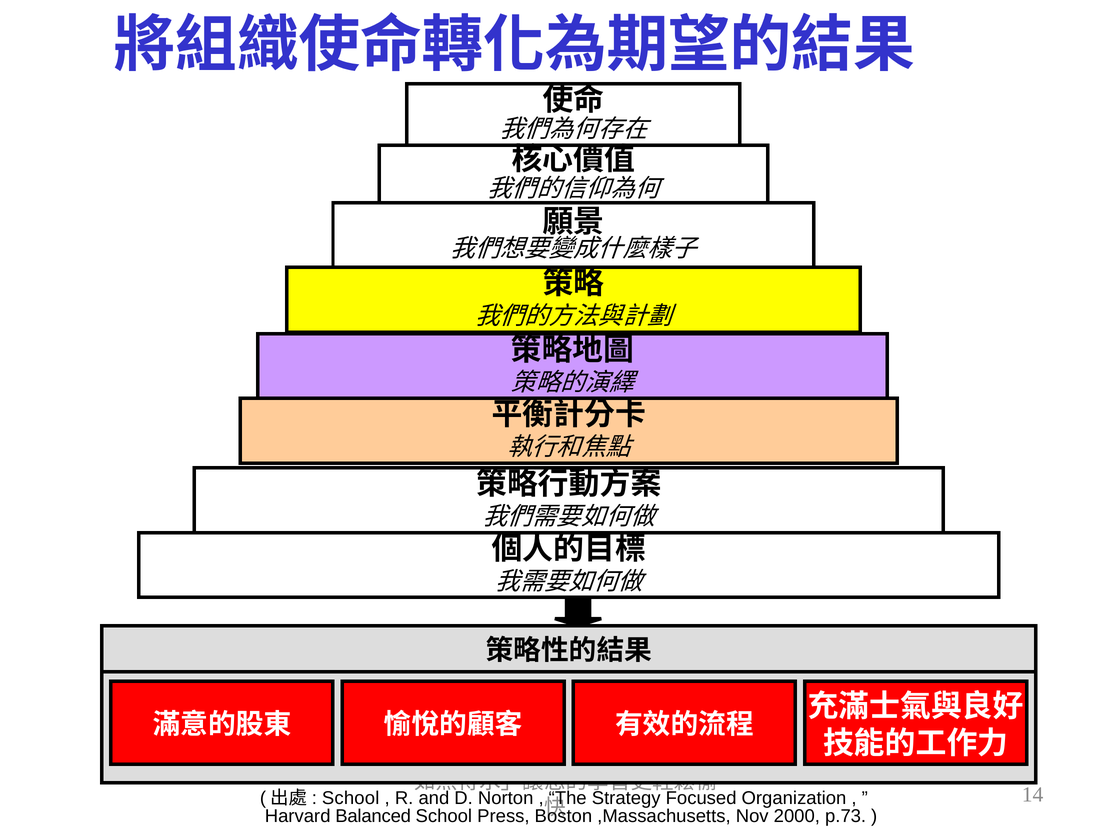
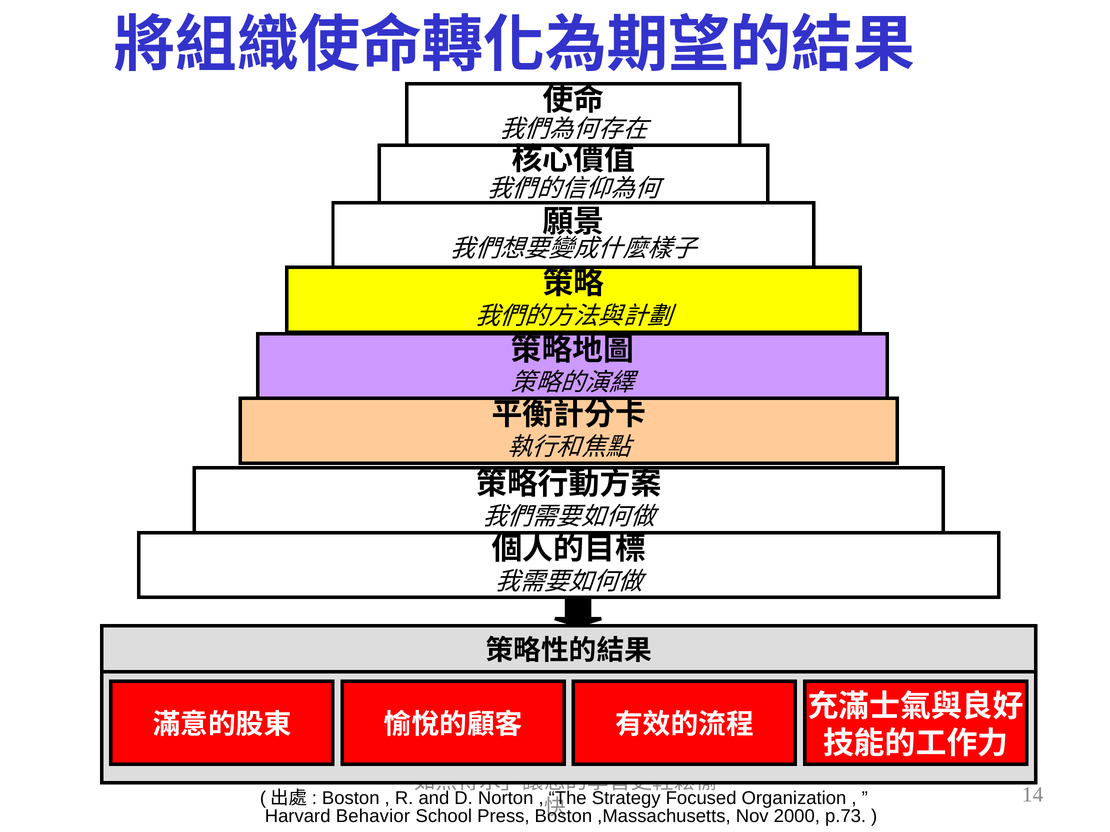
School at (351, 798): School -> Boston
Balanced: Balanced -> Behavior
